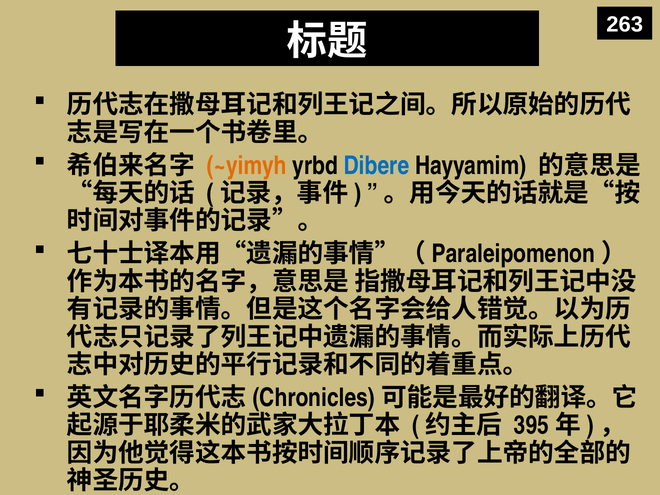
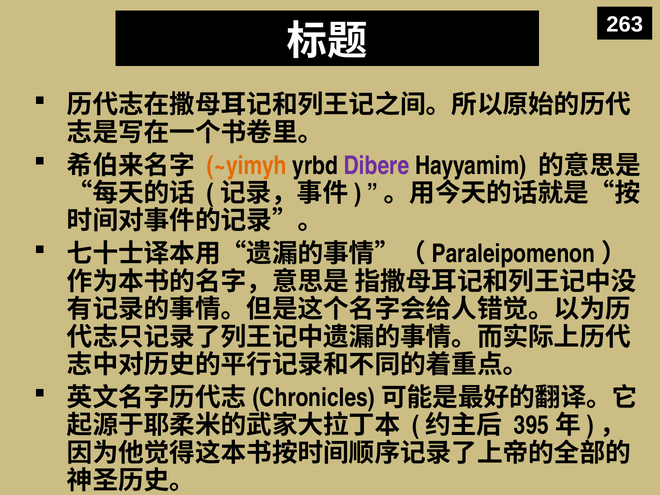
Dibere colour: blue -> purple
